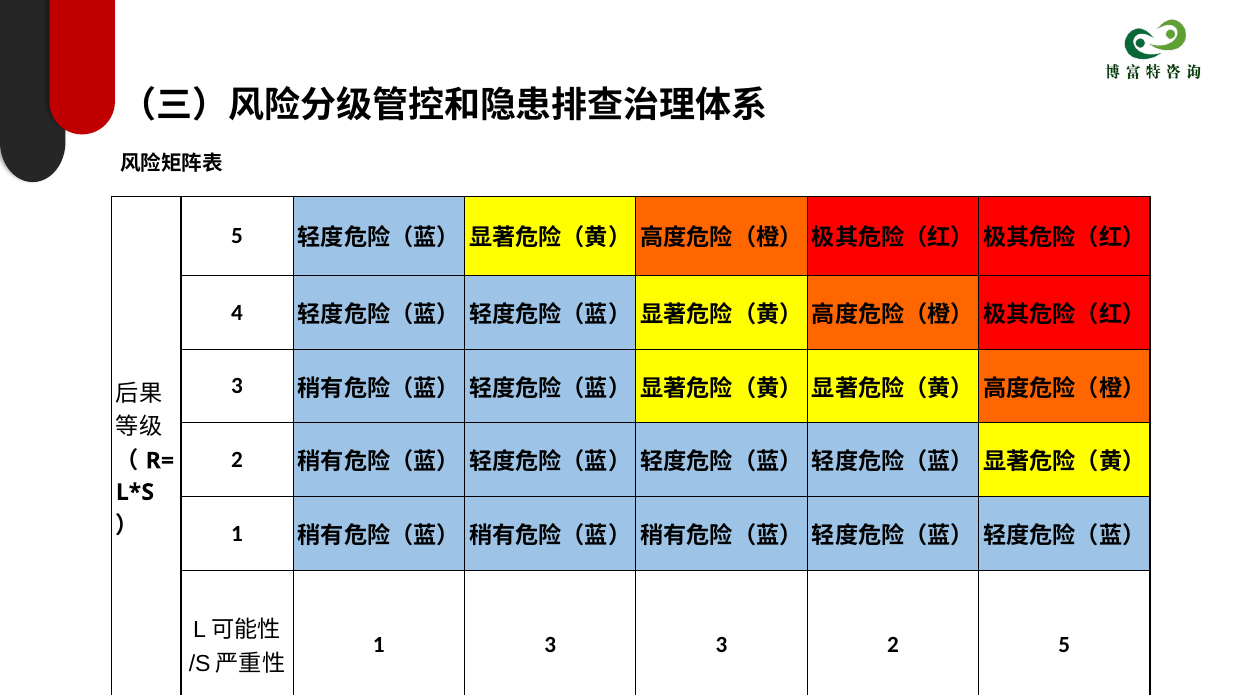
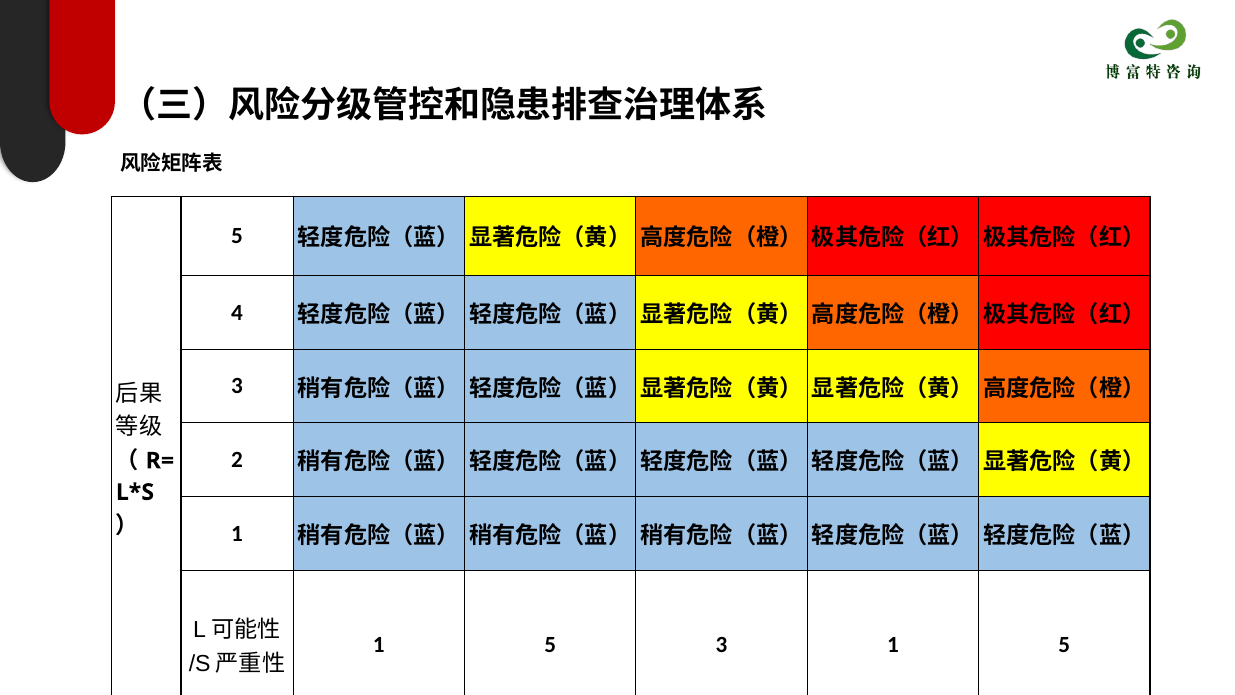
3 at (550, 644): 3 -> 5
3 2: 2 -> 1
